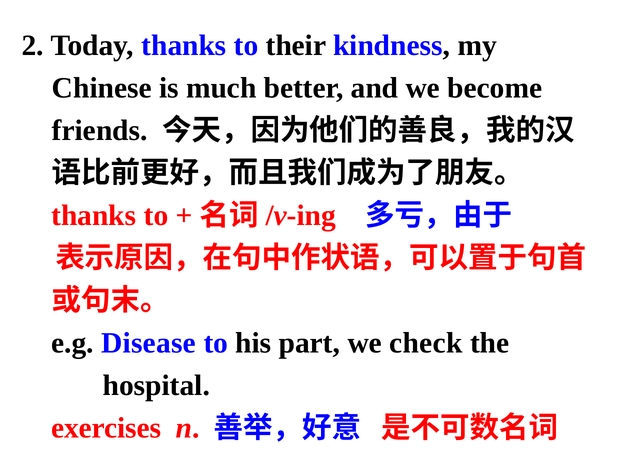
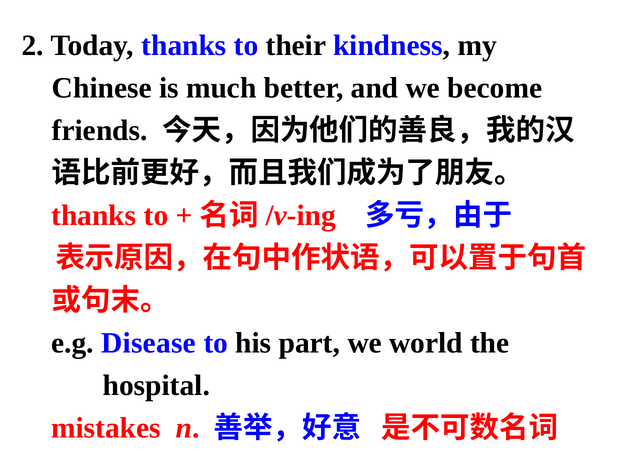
check: check -> world
exercises: exercises -> mistakes
